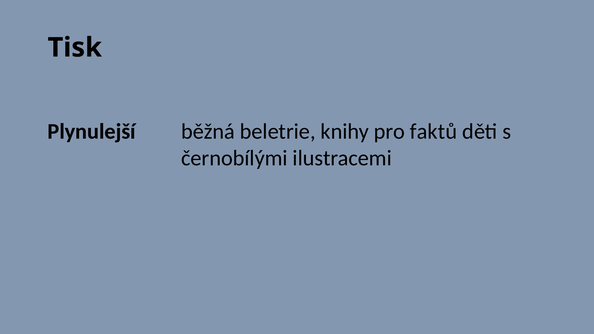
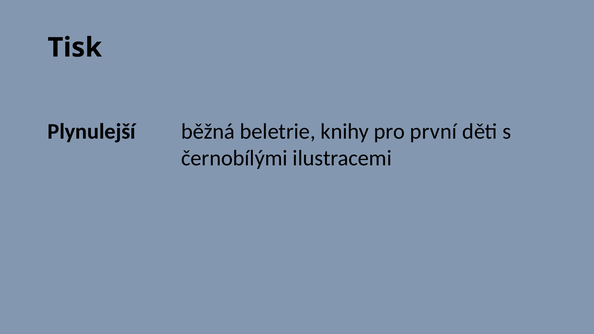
faktů: faktů -> první
